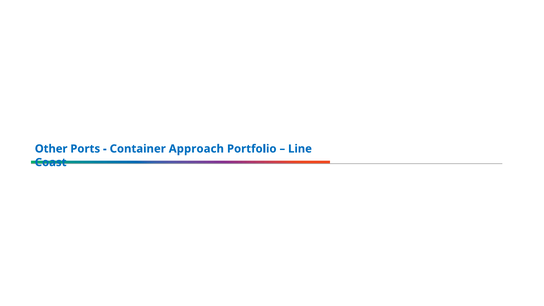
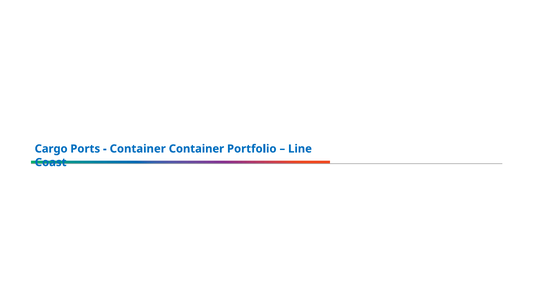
Other: Other -> Cargo
Container Approach: Approach -> Container
